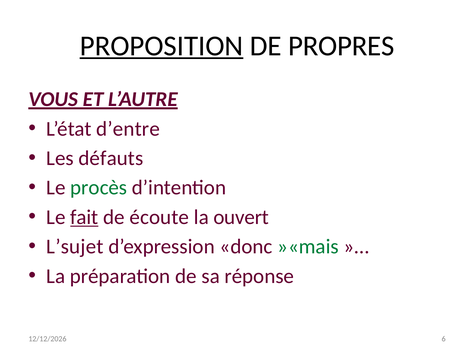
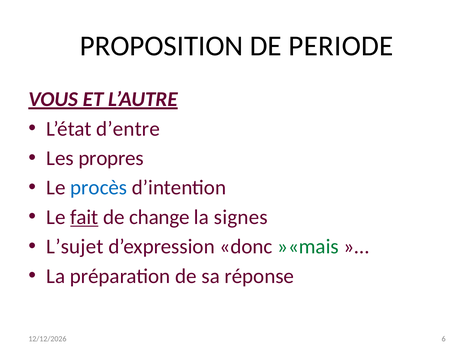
PROPOSITION underline: present -> none
PROPRES: PROPRES -> PERIODE
défauts: défauts -> propres
procès colour: green -> blue
écoute: écoute -> change
ouvert: ouvert -> signes
